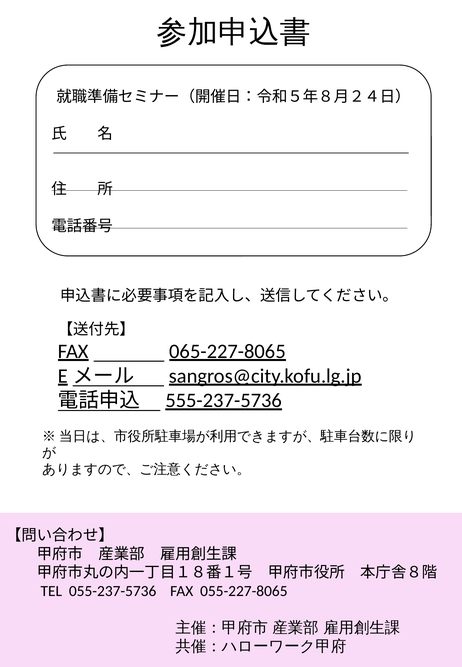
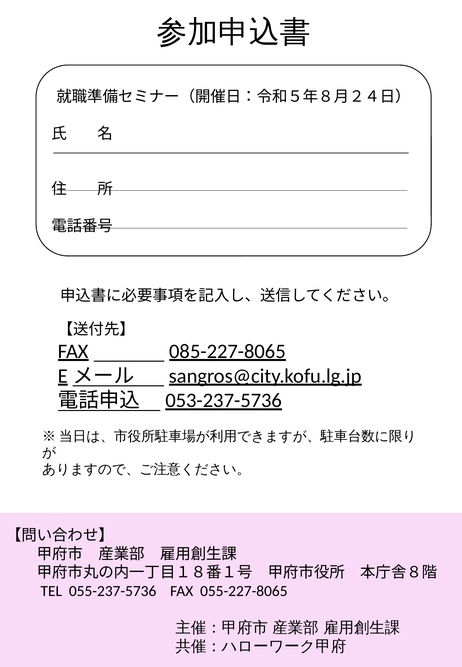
065-227-8065: 065-227-8065 -> 085-227-8065
555-237-5736: 555-237-5736 -> 053-237-5736
